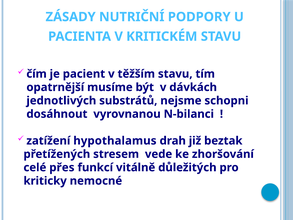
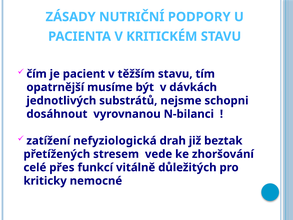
hypothalamus: hypothalamus -> nefyziologická
